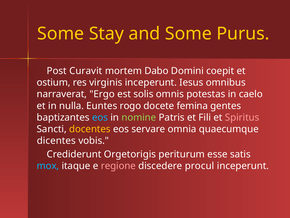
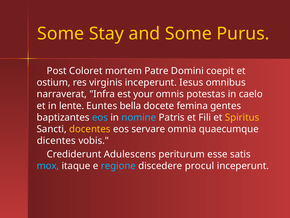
Curavit: Curavit -> Coloret
Dabo: Dabo -> Patre
Ergo: Ergo -> Infra
solis: solis -> your
nulla: nulla -> lente
rogo: rogo -> bella
nomine colour: light green -> light blue
Spiritus colour: pink -> yellow
Orgetorigis: Orgetorigis -> Adulescens
regione colour: pink -> light blue
